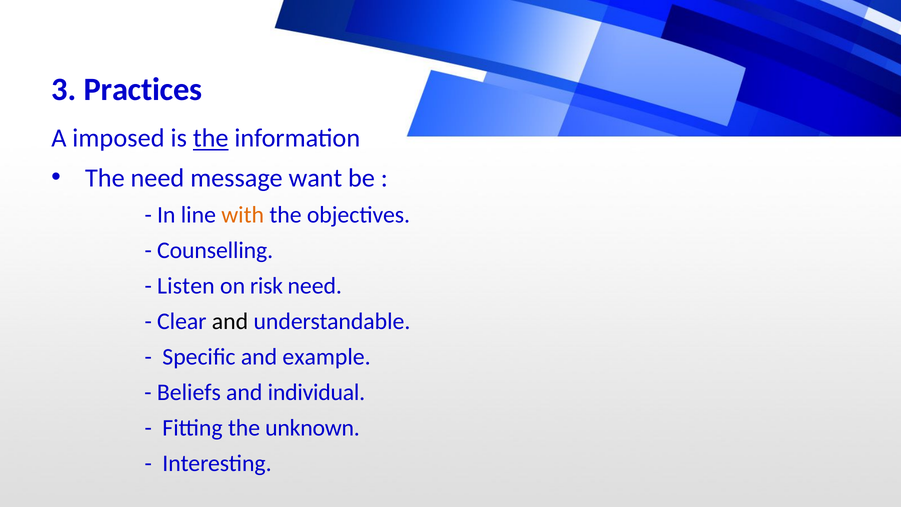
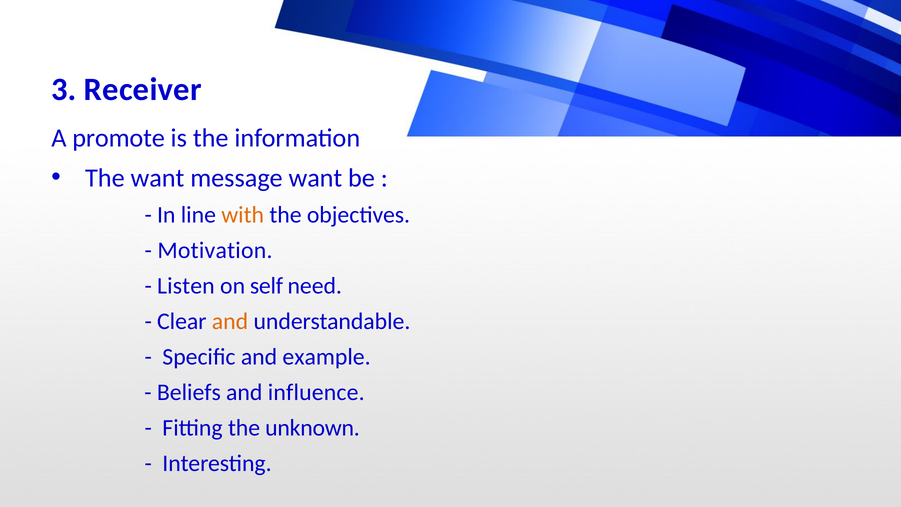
Practices: Practices -> Receiver
imposed: imposed -> promote
the at (211, 138) underline: present -> none
The need: need -> want
Counselling: Counselling -> Motivation
risk: risk -> self
and at (230, 321) colour: black -> orange
individual: individual -> influence
